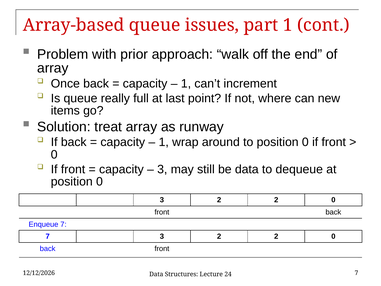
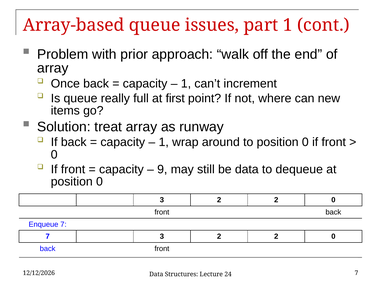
last: last -> first
3 at (162, 169): 3 -> 9
